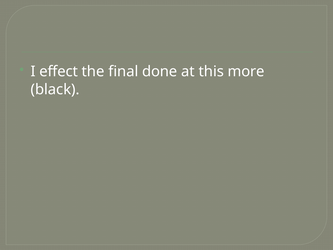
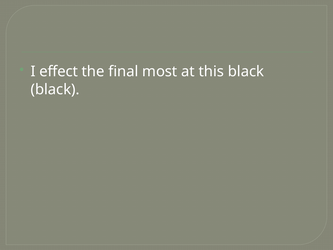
done: done -> most
this more: more -> black
